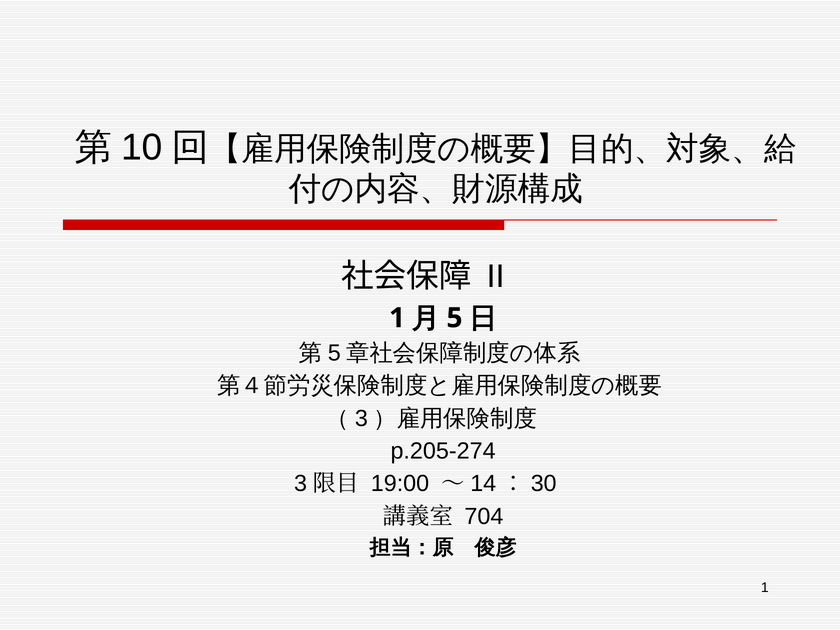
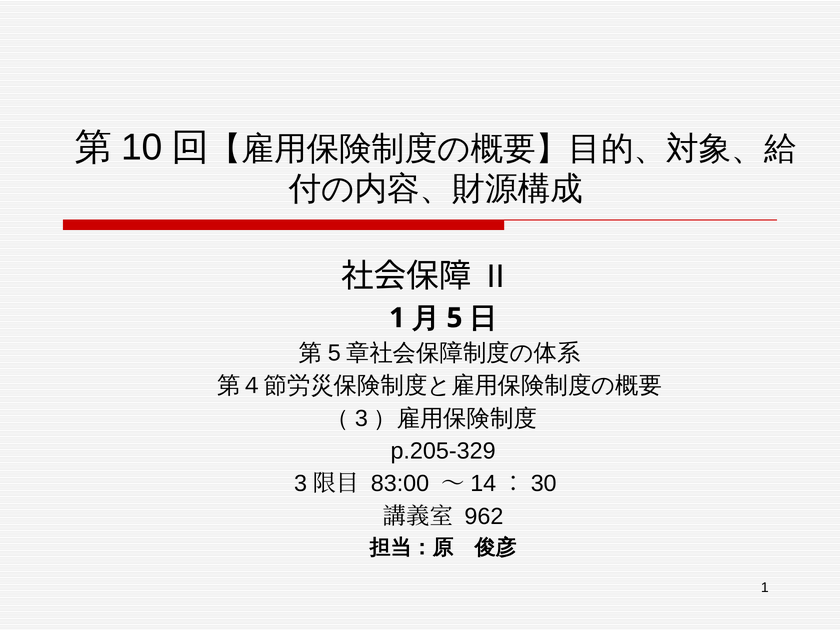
p.205-274: p.205-274 -> p.205-329
19:00: 19:00 -> 83:00
704: 704 -> 962
